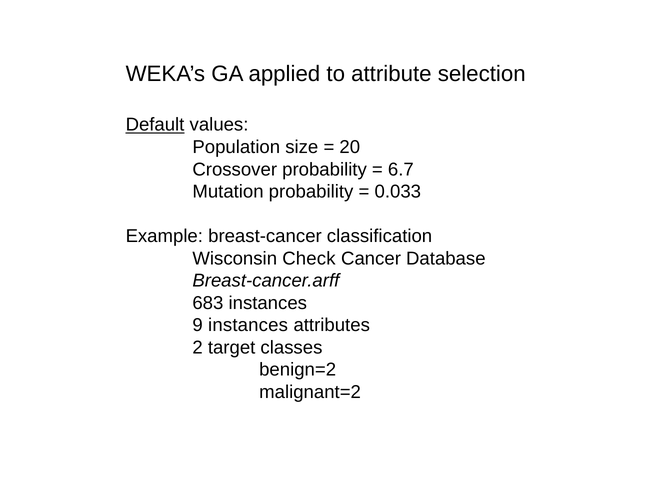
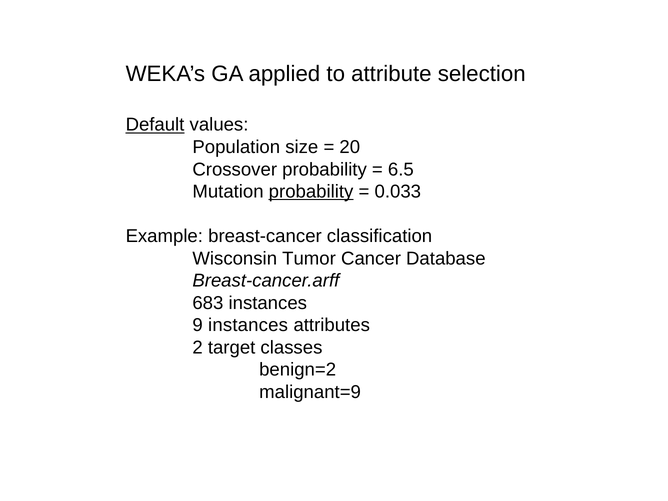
6.7: 6.7 -> 6.5
probability at (311, 192) underline: none -> present
Check: Check -> Tumor
malignant=2: malignant=2 -> malignant=9
